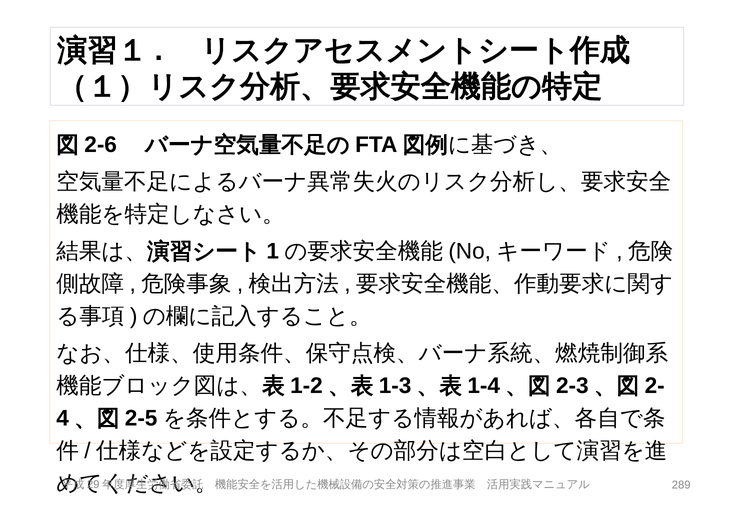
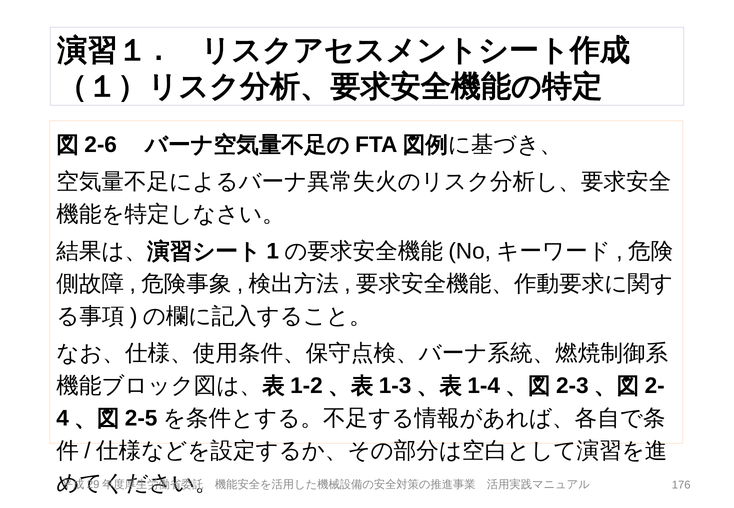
289: 289 -> 176
